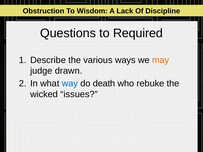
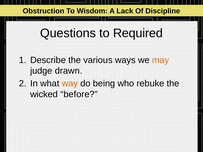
way colour: blue -> orange
death: death -> being
issues: issues -> before
